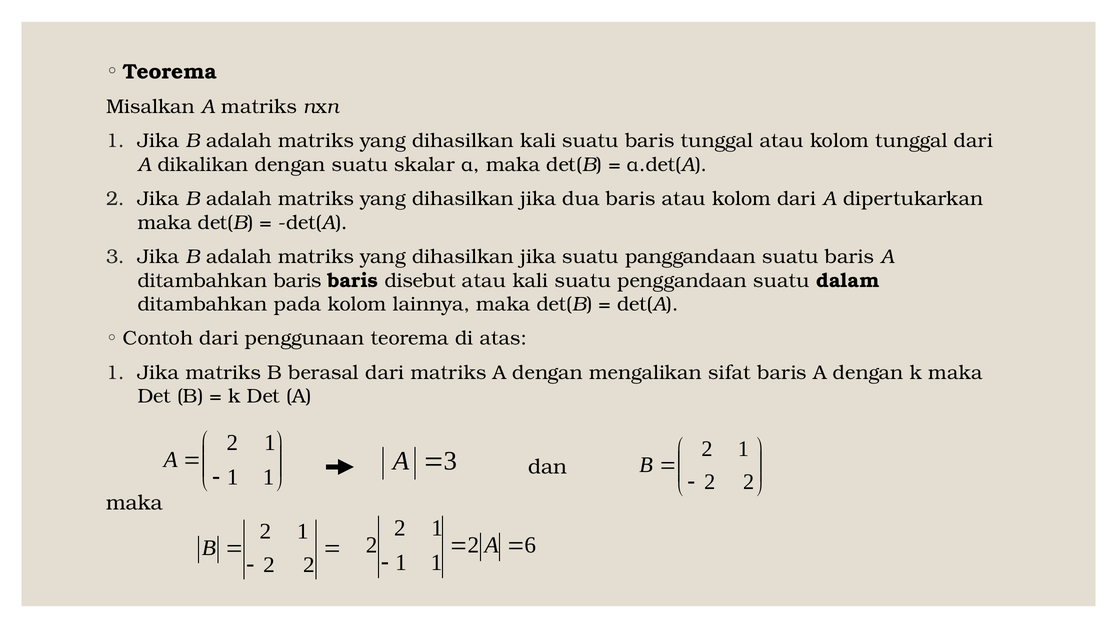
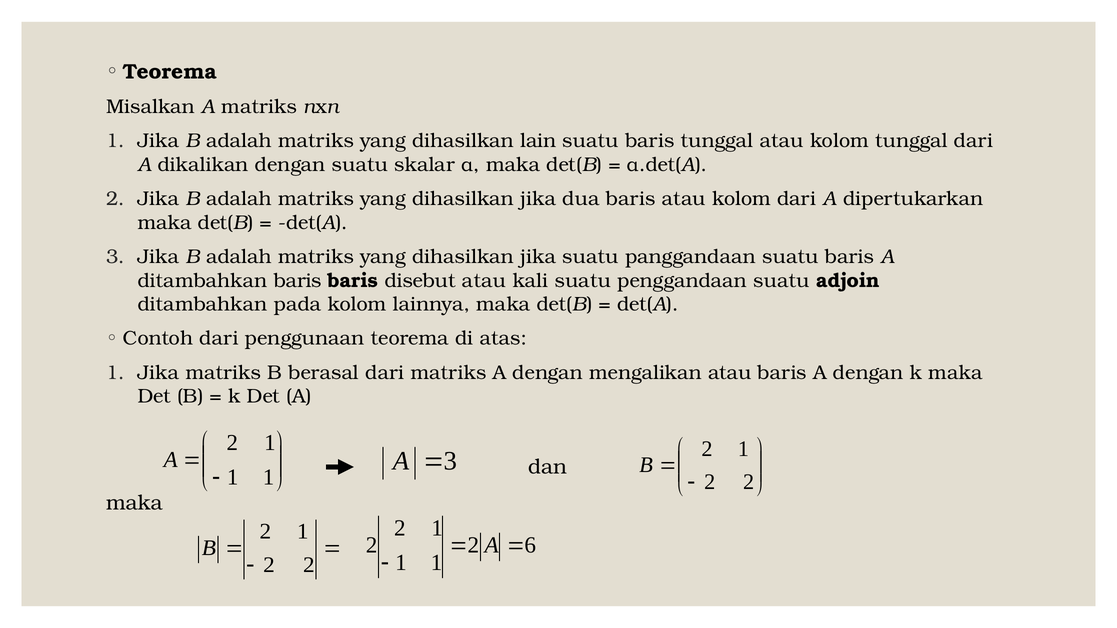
dihasilkan kali: kali -> lain
dalam: dalam -> adjoin
mengalikan sifat: sifat -> atau
